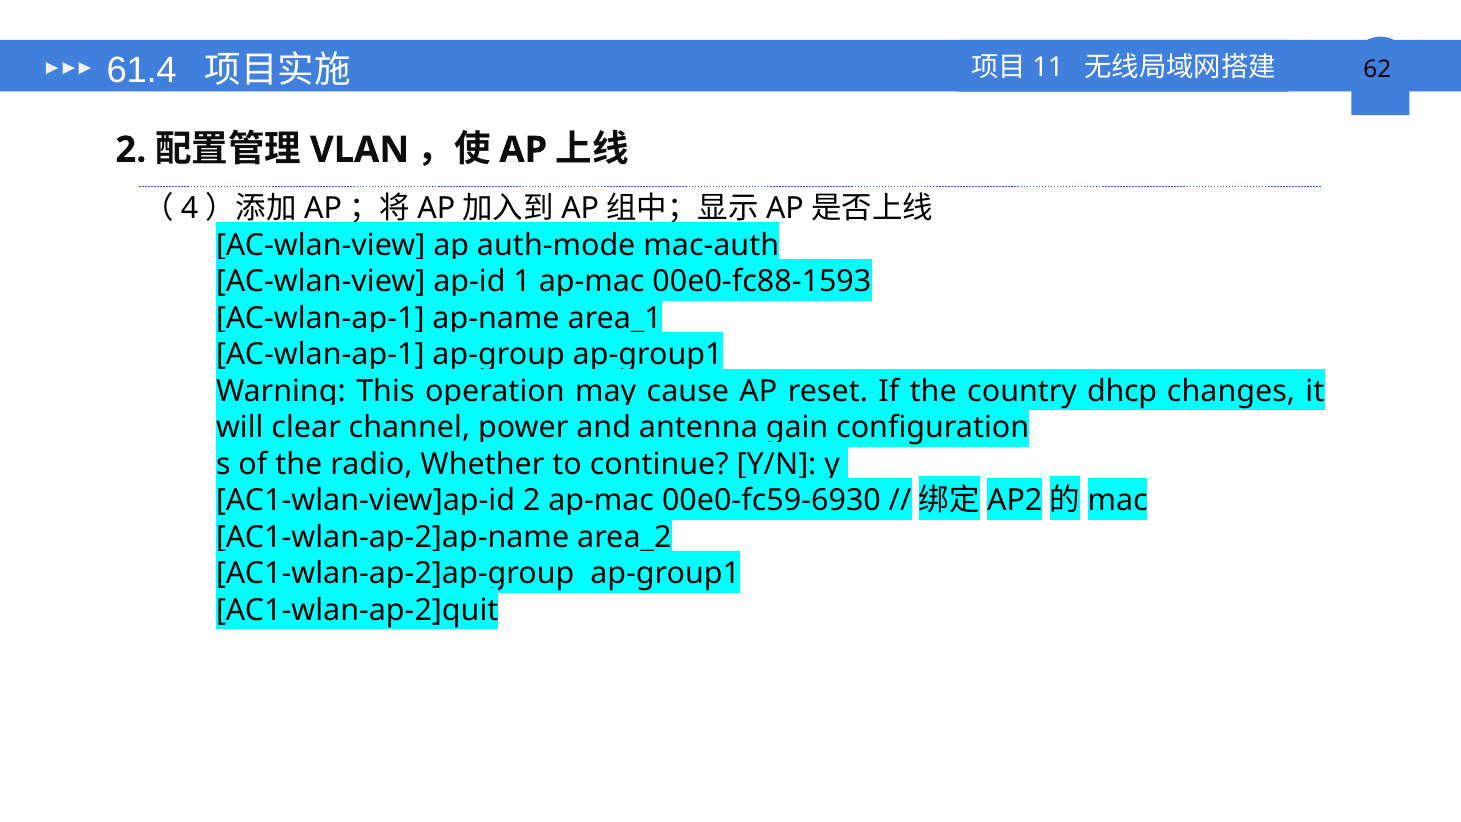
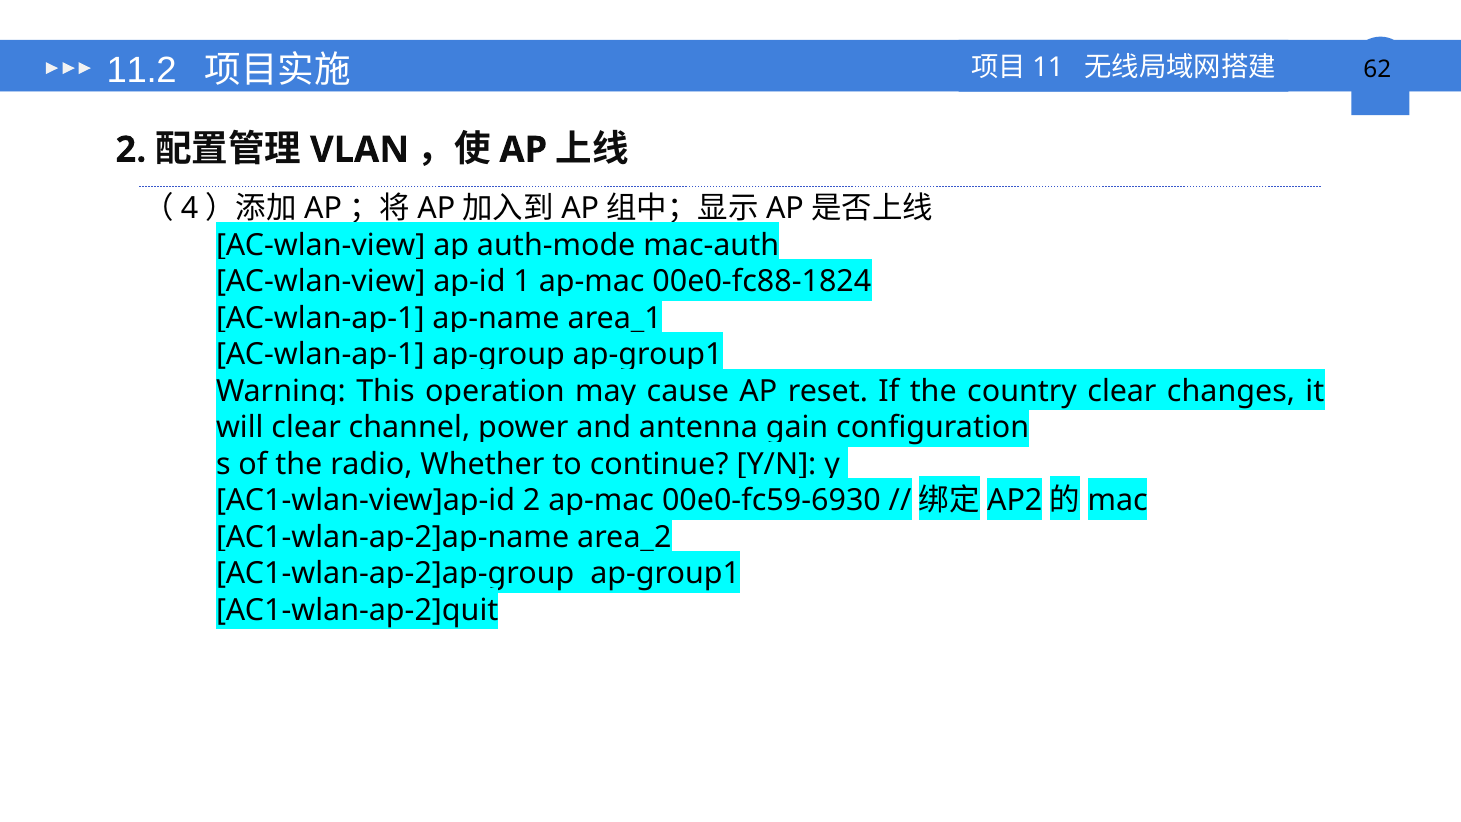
61.4: 61.4 -> 11.2
00e0-fc88-1593: 00e0-fc88-1593 -> 00e0-fc88-1824
dhcp at (1122, 391): dhcp -> clear
